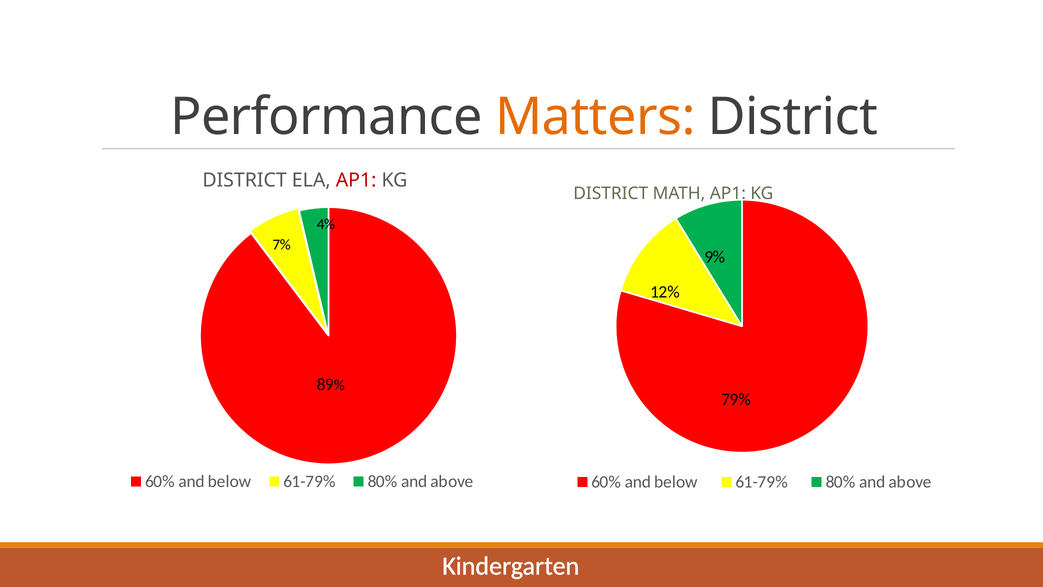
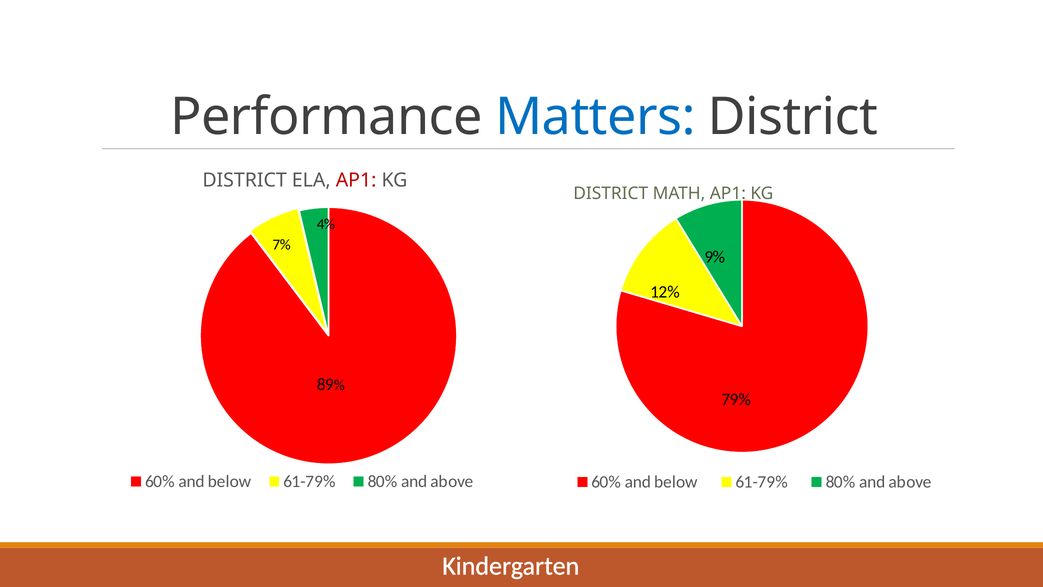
Matters colour: orange -> blue
